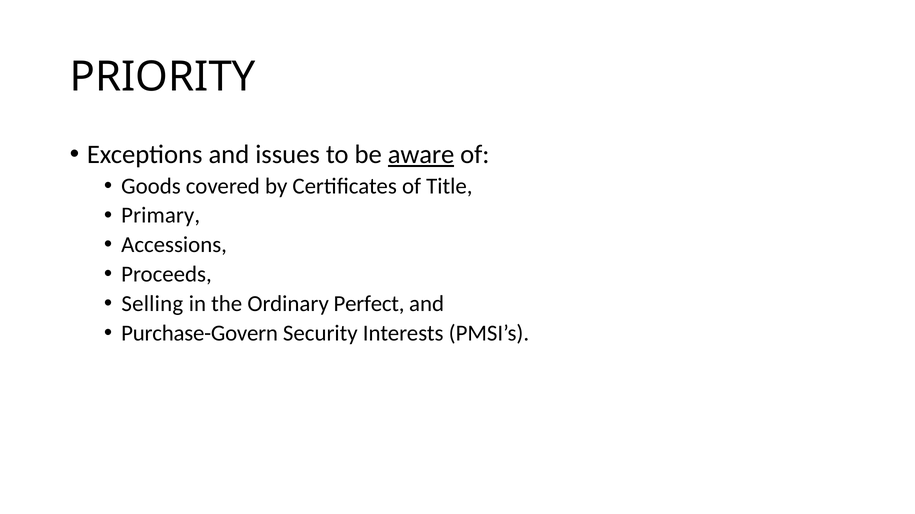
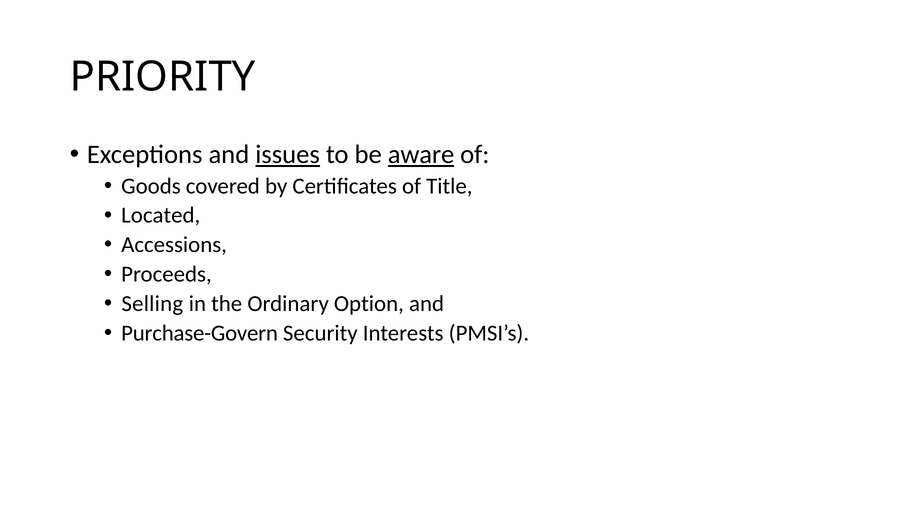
issues underline: none -> present
Primary: Primary -> Located
Perfect: Perfect -> Option
